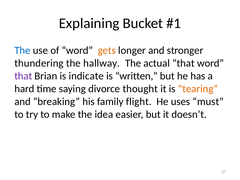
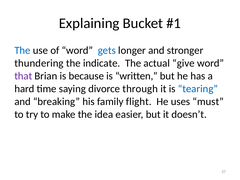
gets colour: orange -> blue
hallway: hallway -> indicate
actual that: that -> give
indicate: indicate -> because
thought: thought -> through
tearing colour: orange -> blue
